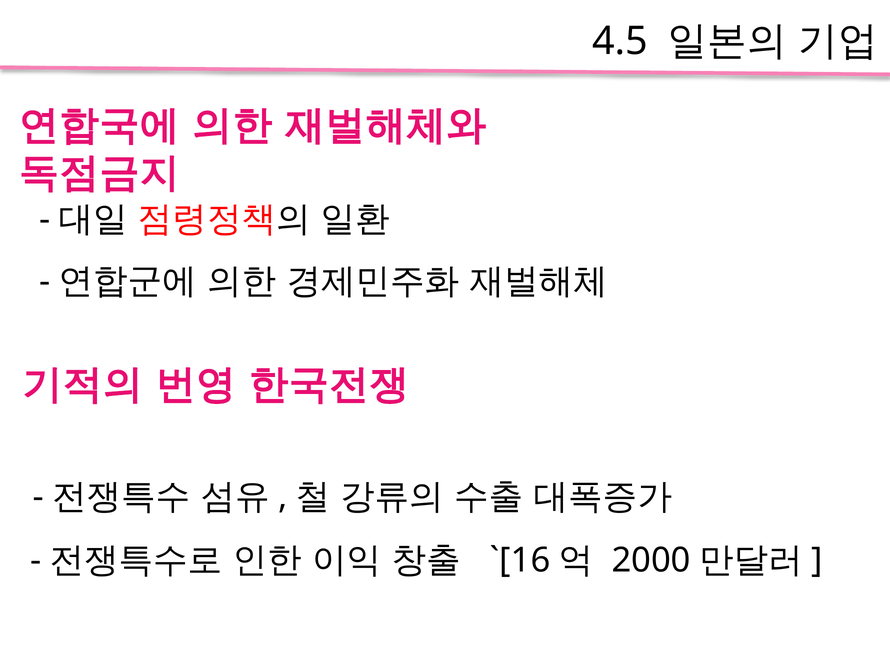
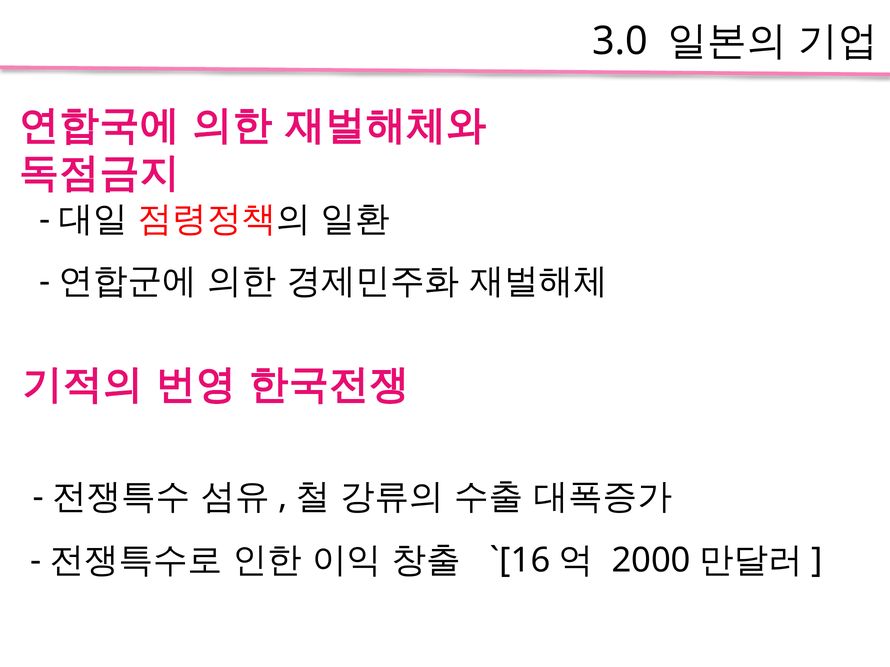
4.5: 4.5 -> 3.0
